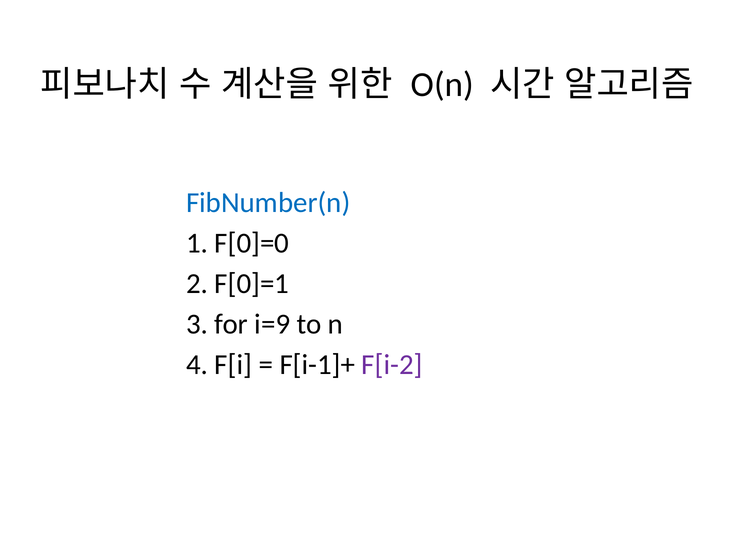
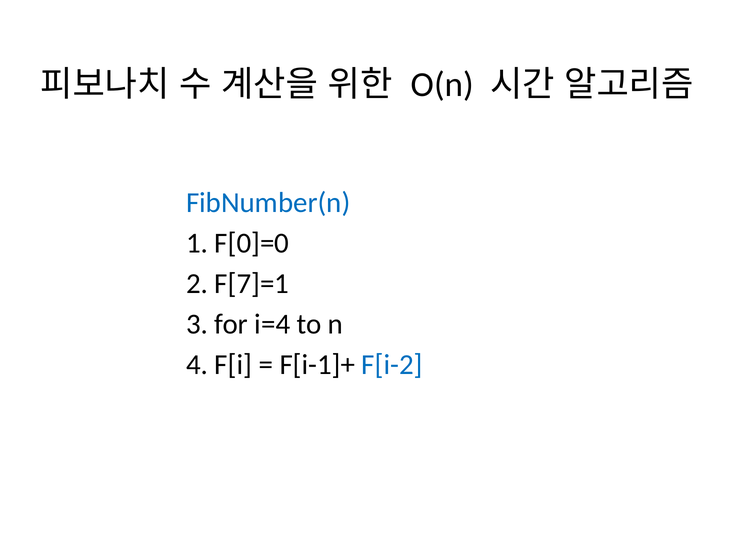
F[0]=1: F[0]=1 -> F[7]=1
i=9: i=9 -> i=4
F[i-2 colour: purple -> blue
